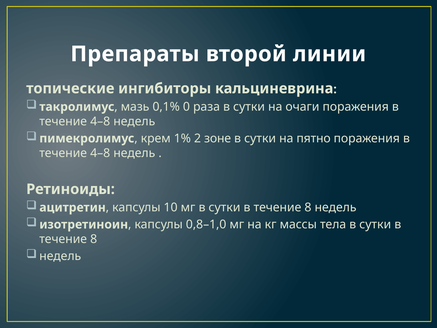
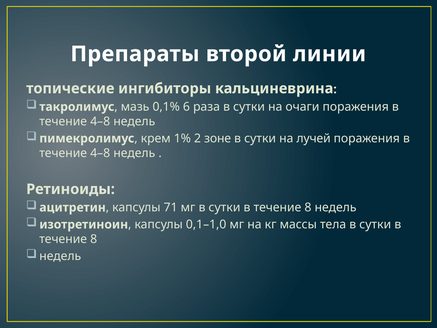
0: 0 -> 6
пятно: пятно -> лучей
10: 10 -> 71
0,8–1,0: 0,8–1,0 -> 0,1–1,0
